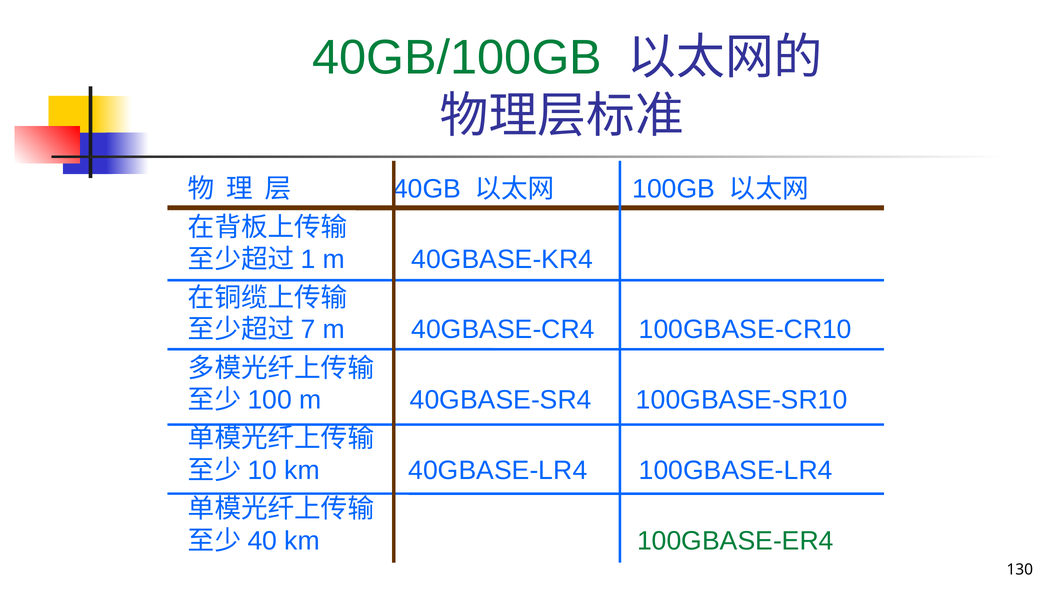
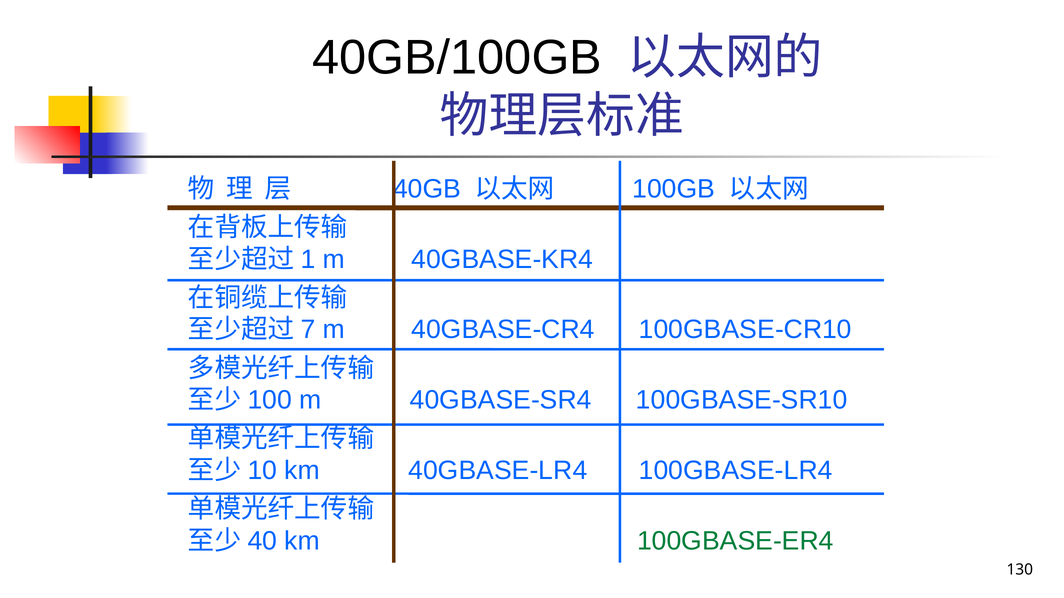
40GB/100GB colour: green -> black
